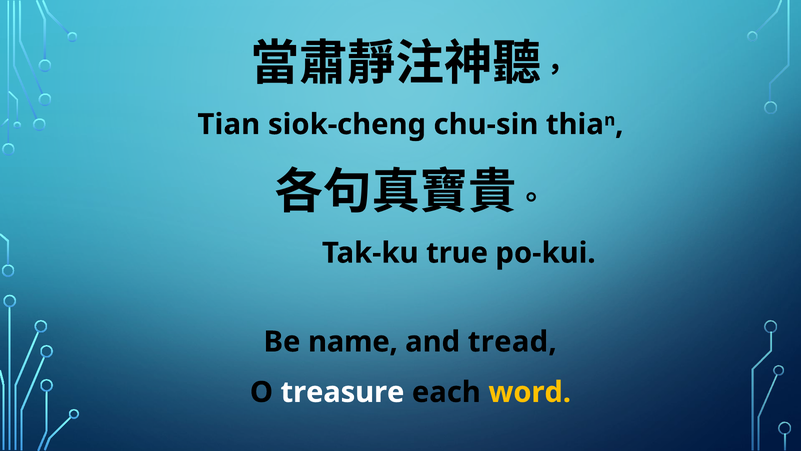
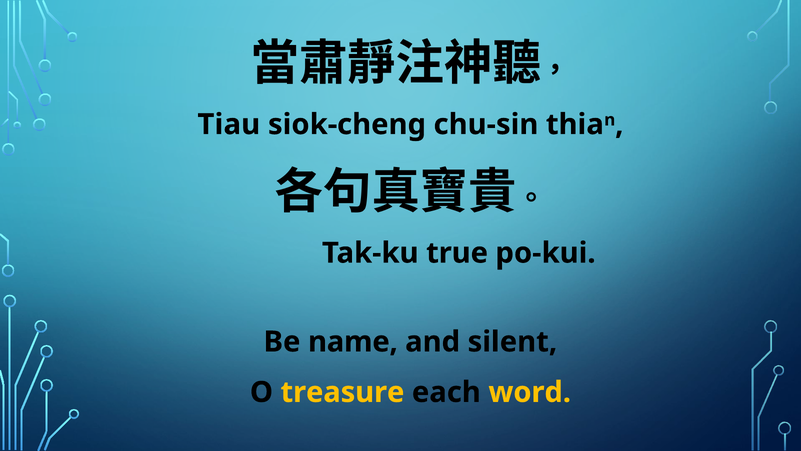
Tian: Tian -> Tiau
tread: tread -> silent
treasure colour: white -> yellow
